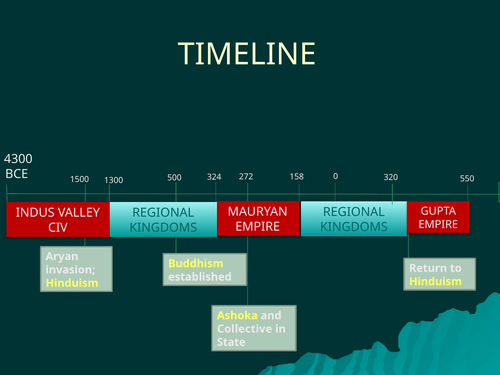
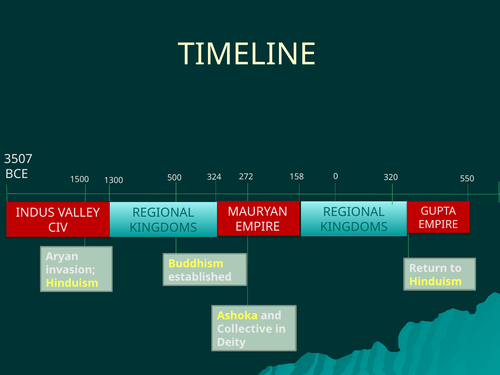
4300: 4300 -> 3507
State: State -> Deity
